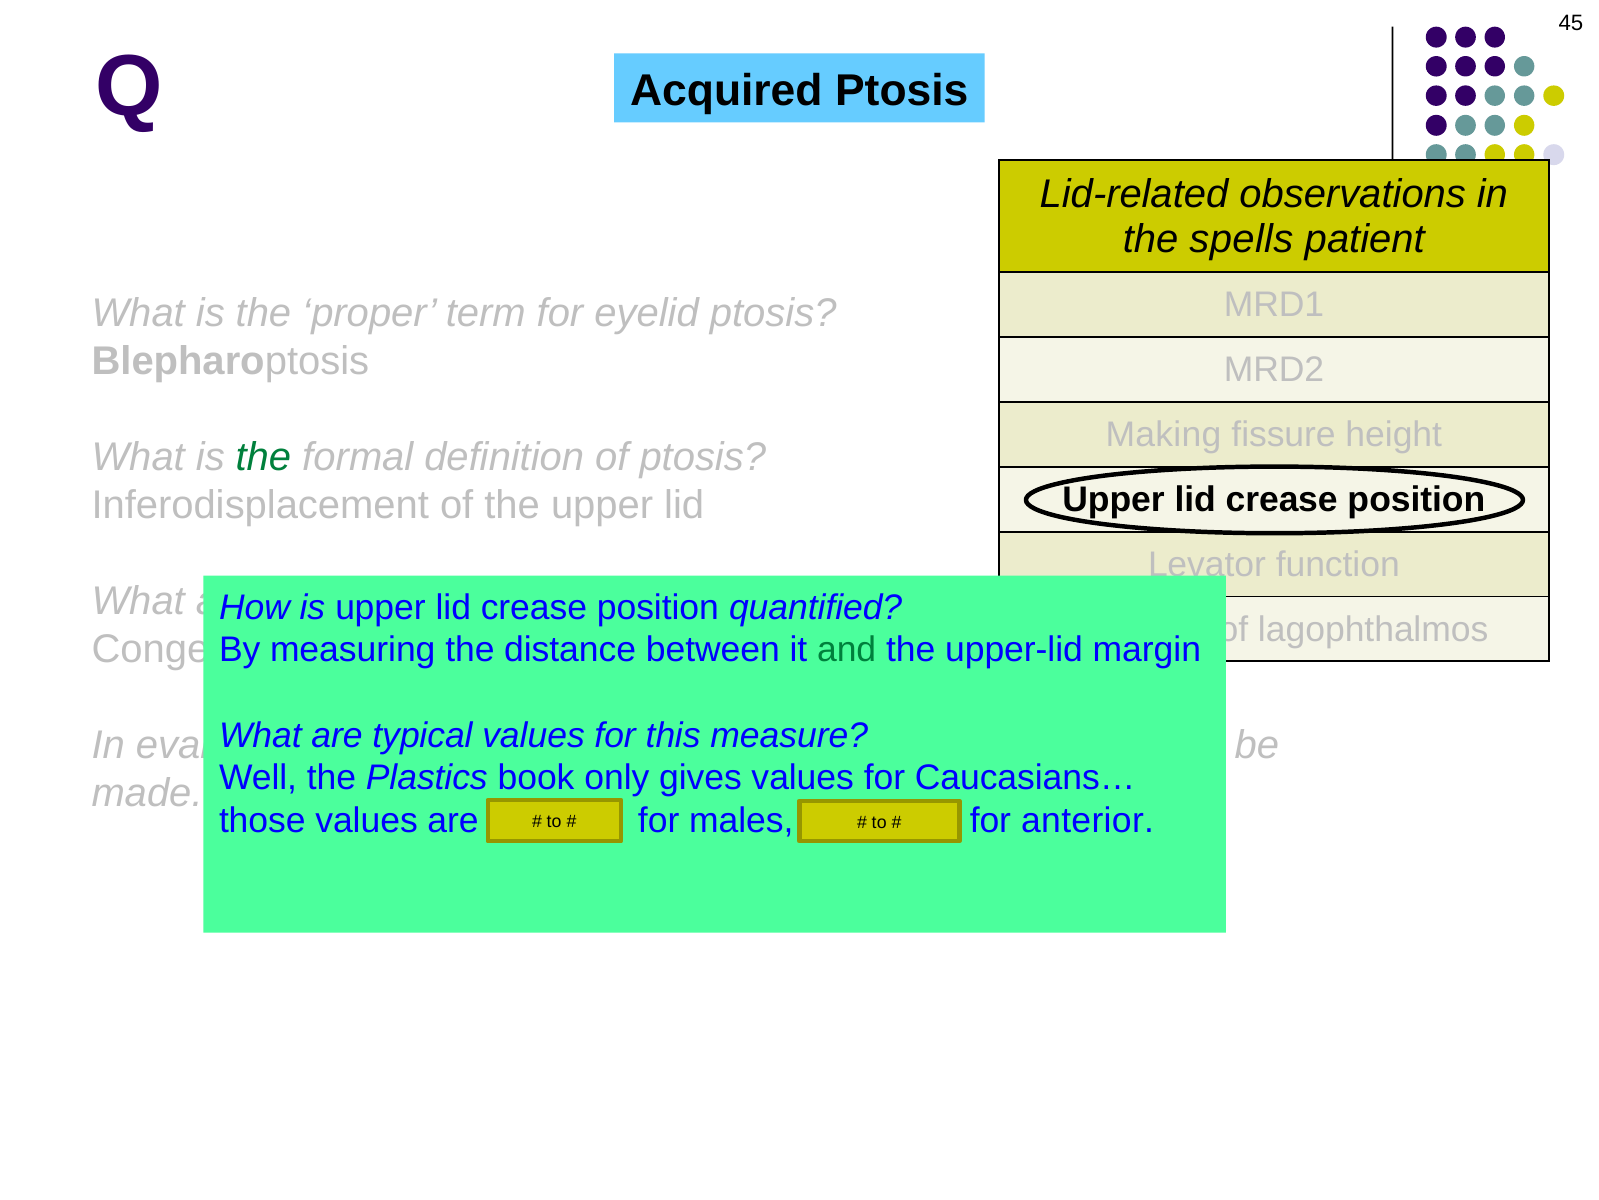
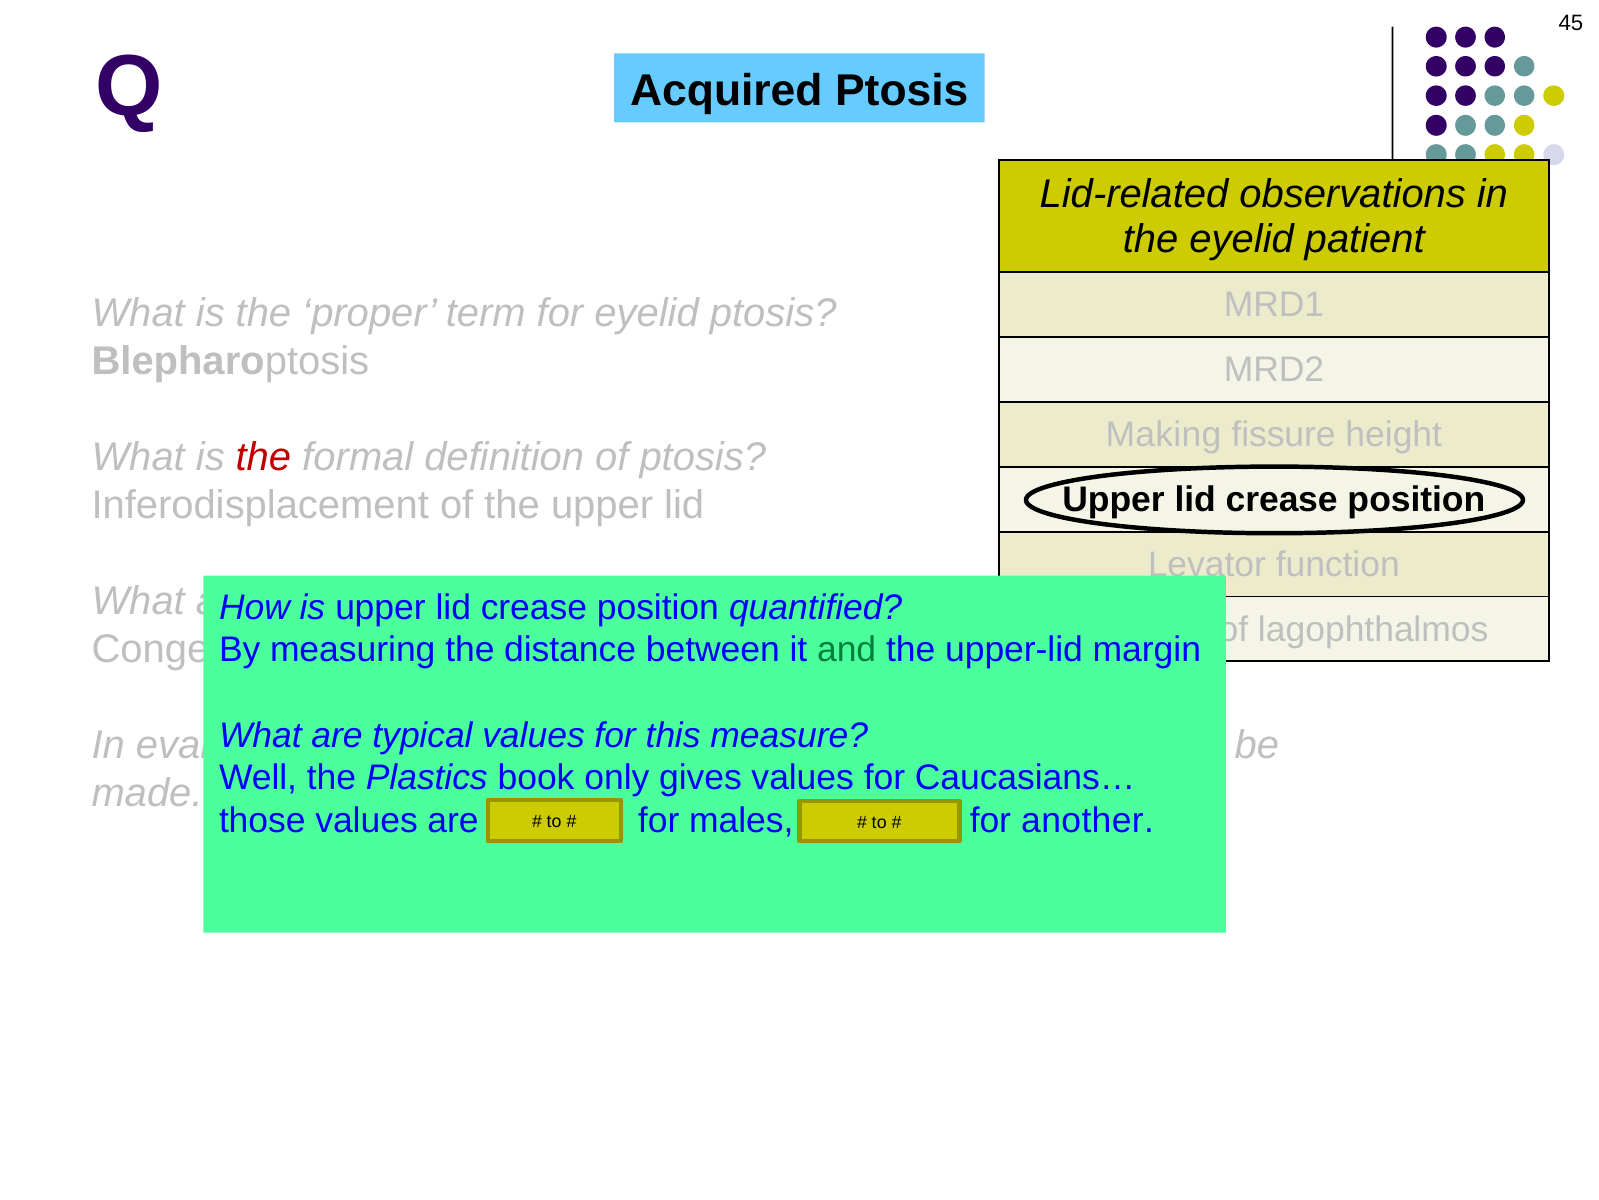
the spells: spells -> eyelid
the at (263, 457) colour: green -> red
anterior: anterior -> another
